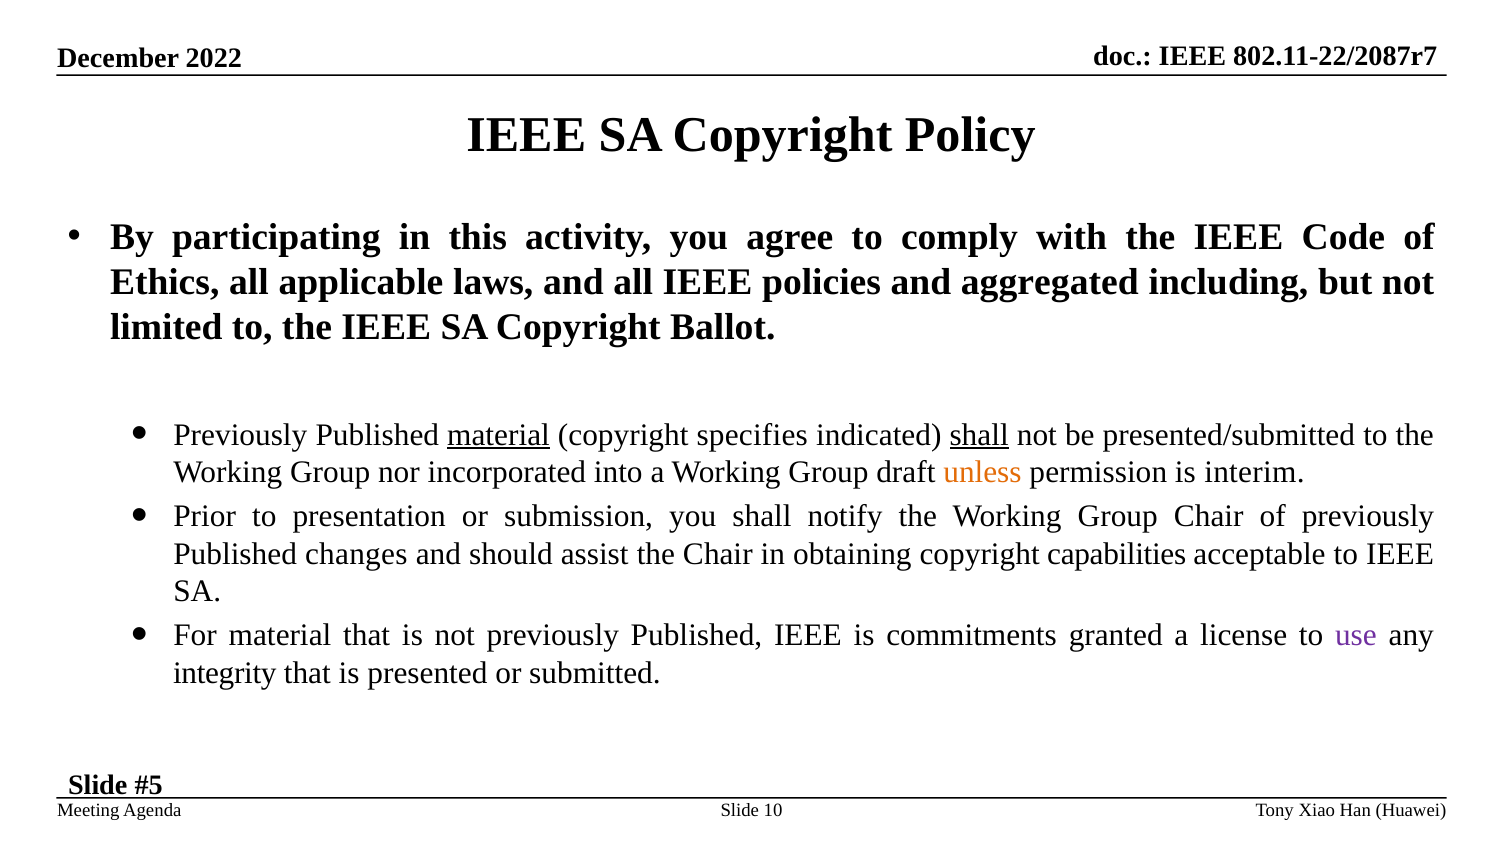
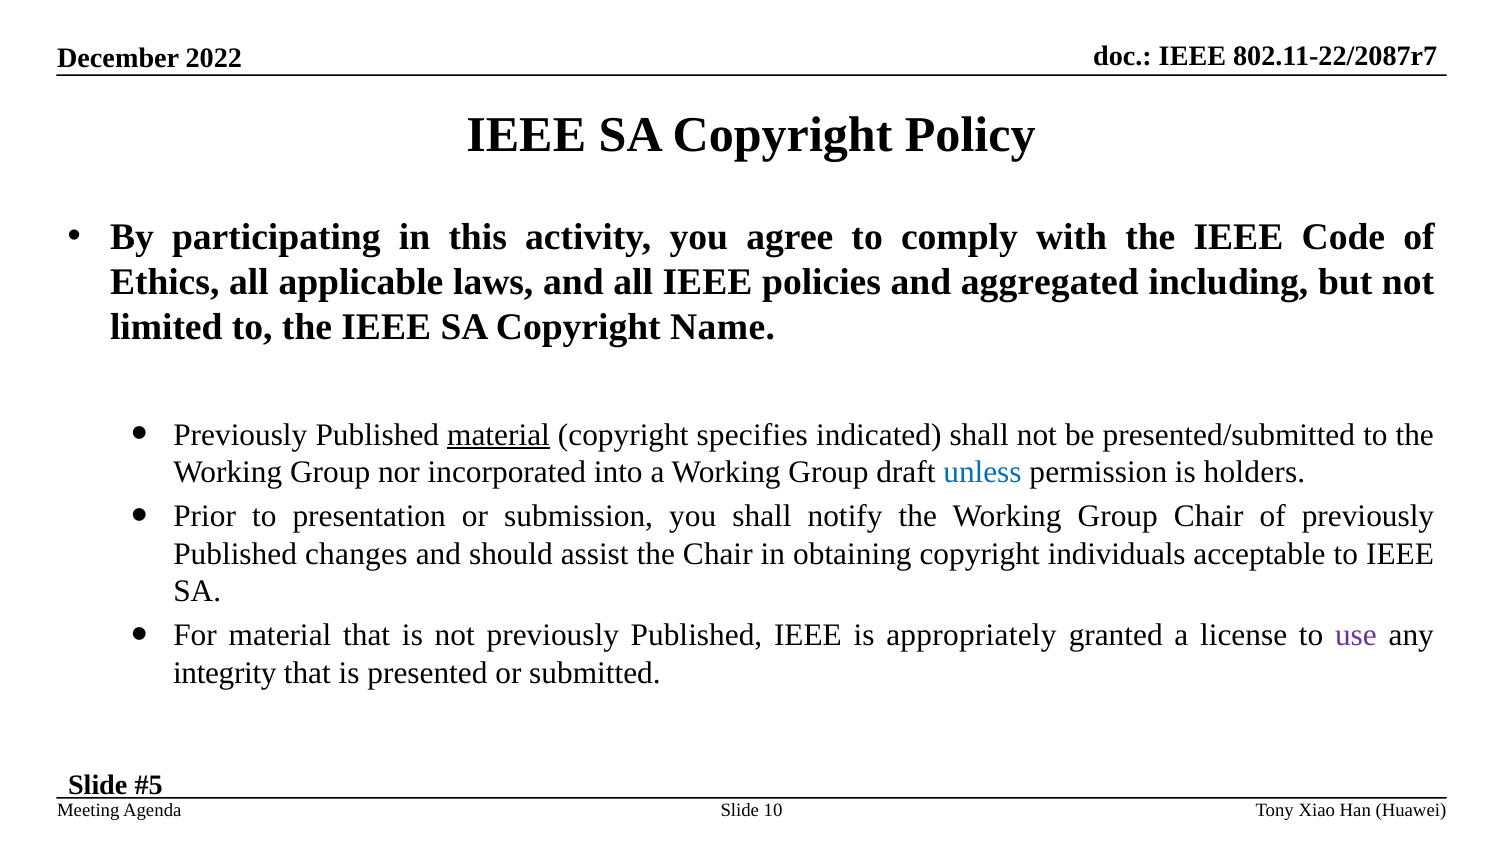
Ballot: Ballot -> Name
shall at (979, 435) underline: present -> none
unless colour: orange -> blue
interim: interim -> holders
capabilities: capabilities -> individuals
commitments: commitments -> appropriately
